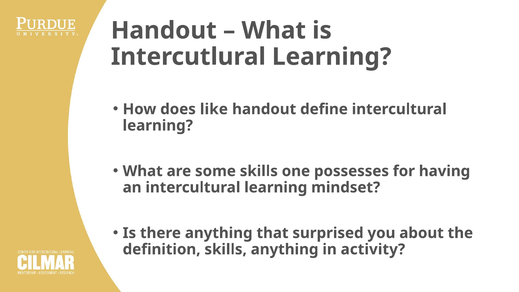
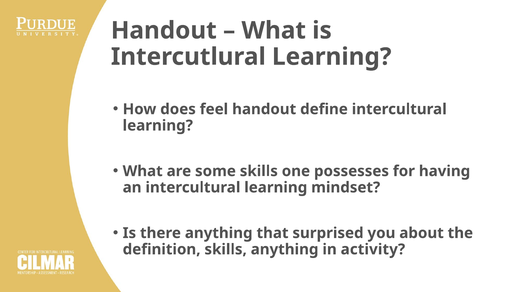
like: like -> feel
